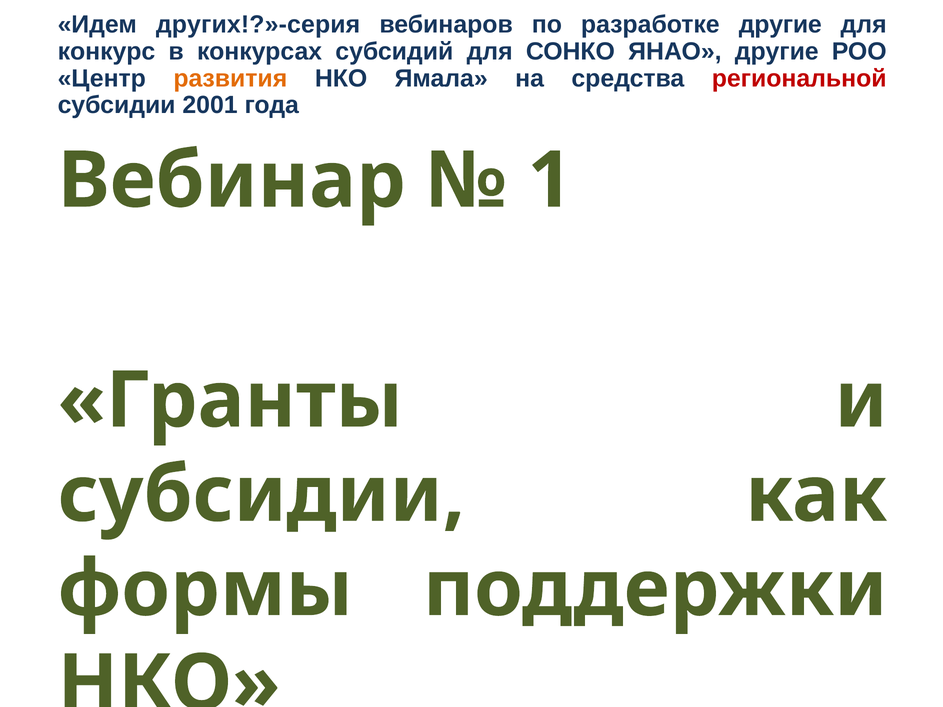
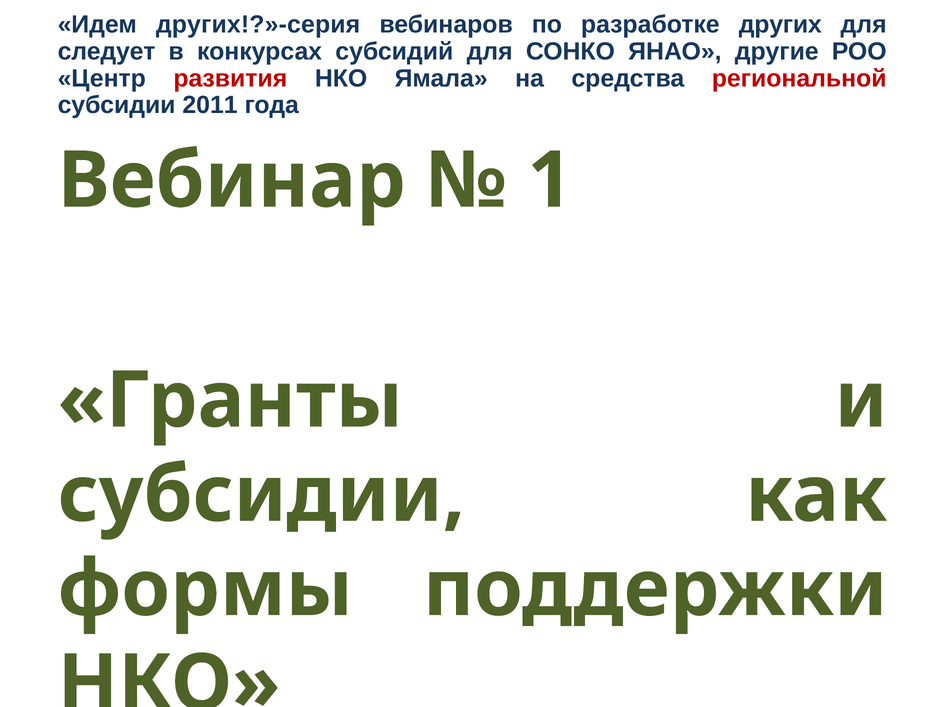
разработке другие: другие -> других
конкурс: конкурс -> следует
развития colour: orange -> red
2001: 2001 -> 2011
